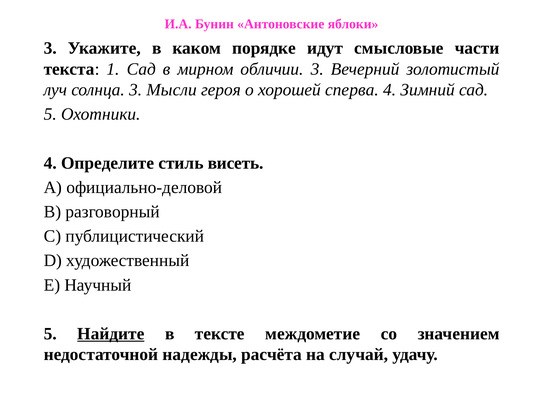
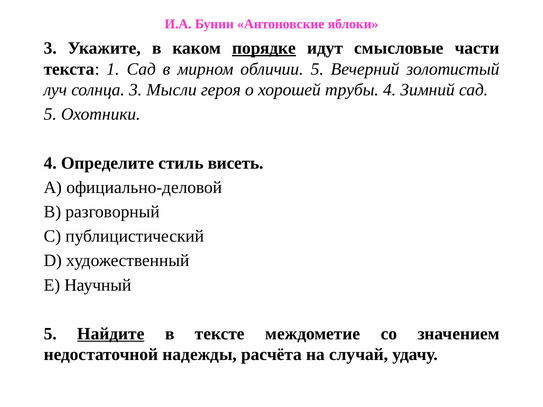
порядке underline: none -> present
обличии 3: 3 -> 5
сперва: сперва -> трубы
